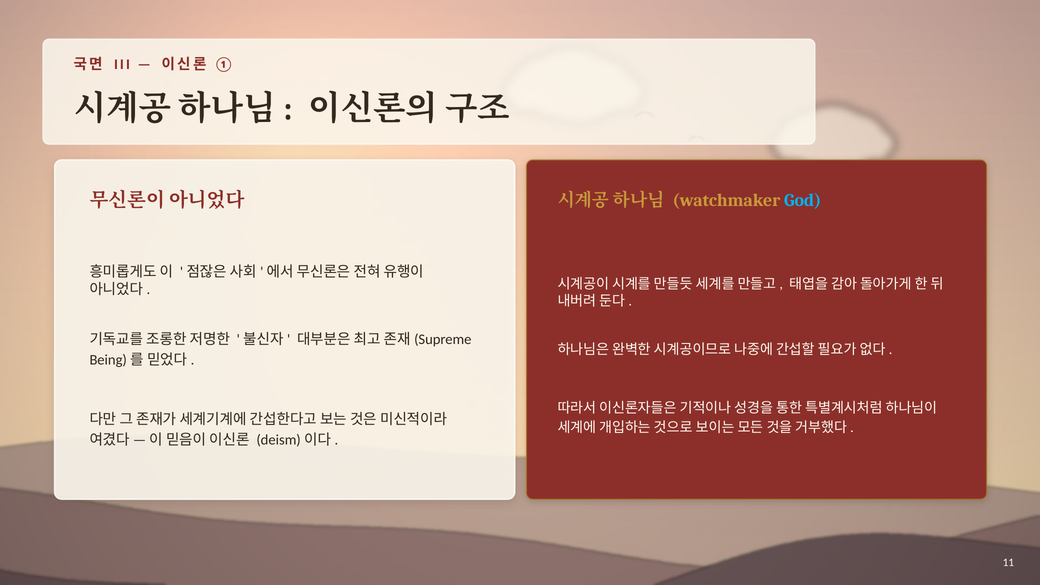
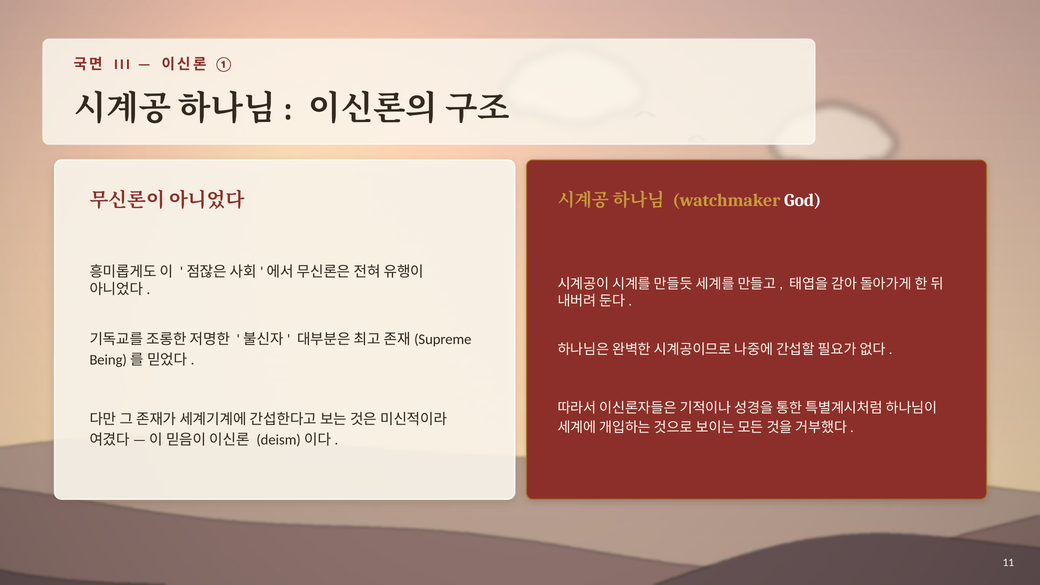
God colour: light blue -> white
